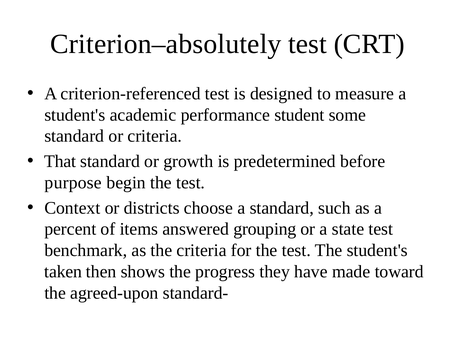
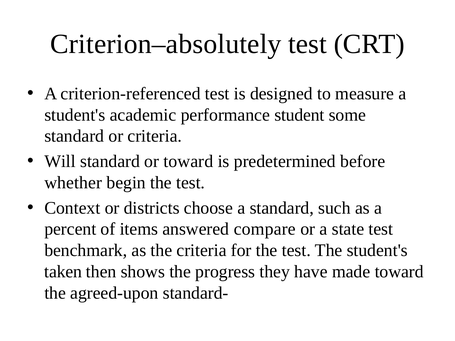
That: That -> Will
or growth: growth -> toward
purpose: purpose -> whether
grouping: grouping -> compare
